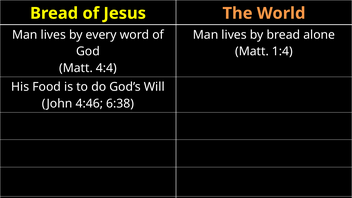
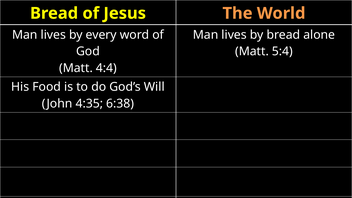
1:4: 1:4 -> 5:4
4:46: 4:46 -> 4:35
